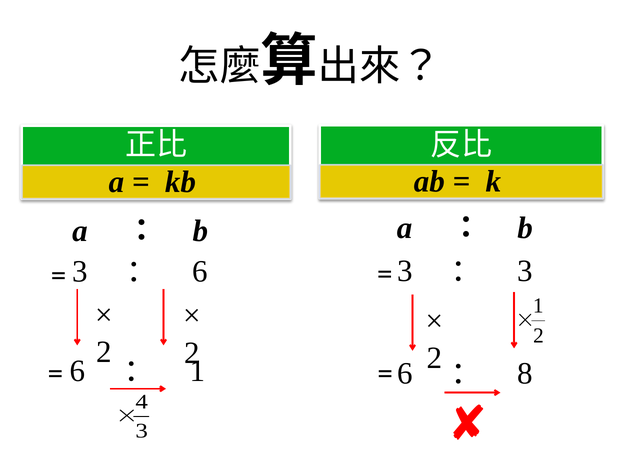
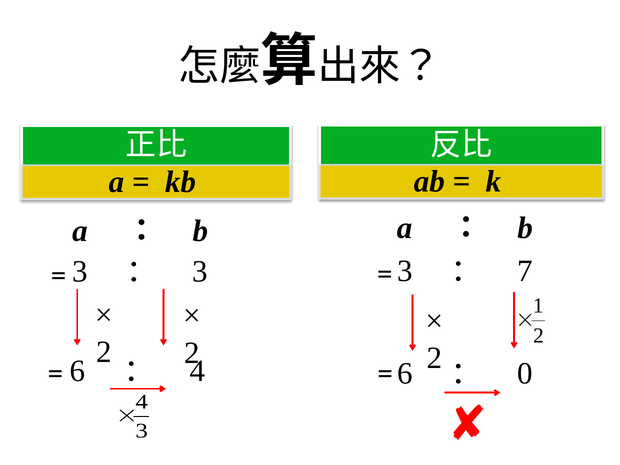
3 at (525, 271): 3 -> 7
6 at (200, 271): 6 -> 3
1 at (198, 371): 1 -> 4
8: 8 -> 0
